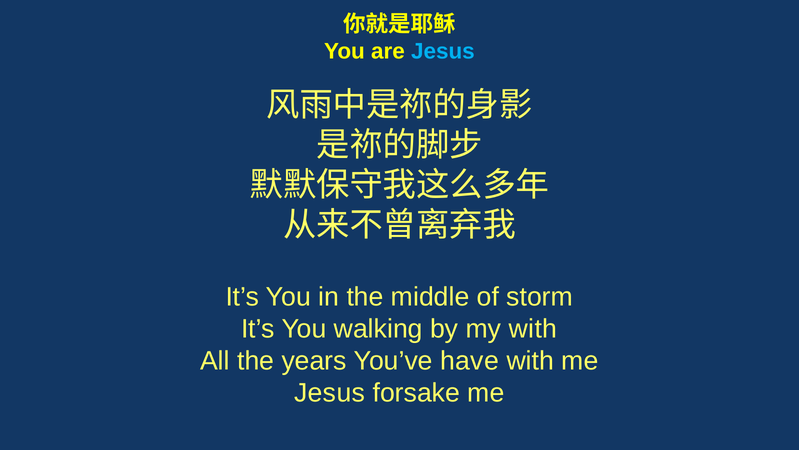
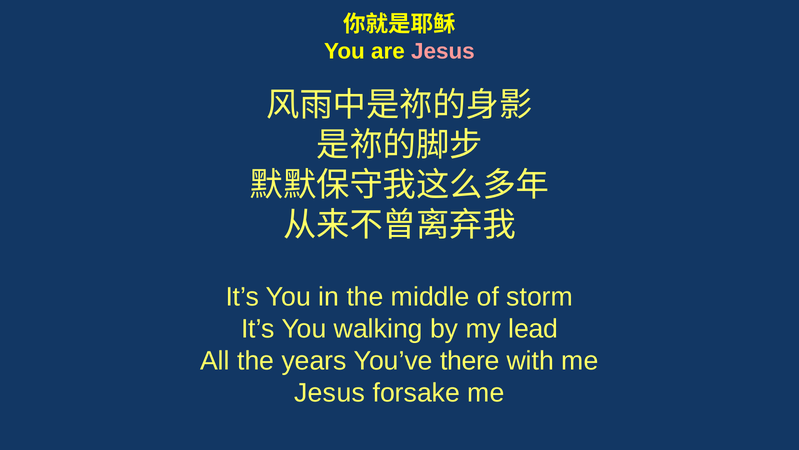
Jesus at (443, 51) colour: light blue -> pink
my with: with -> lead
have: have -> there
